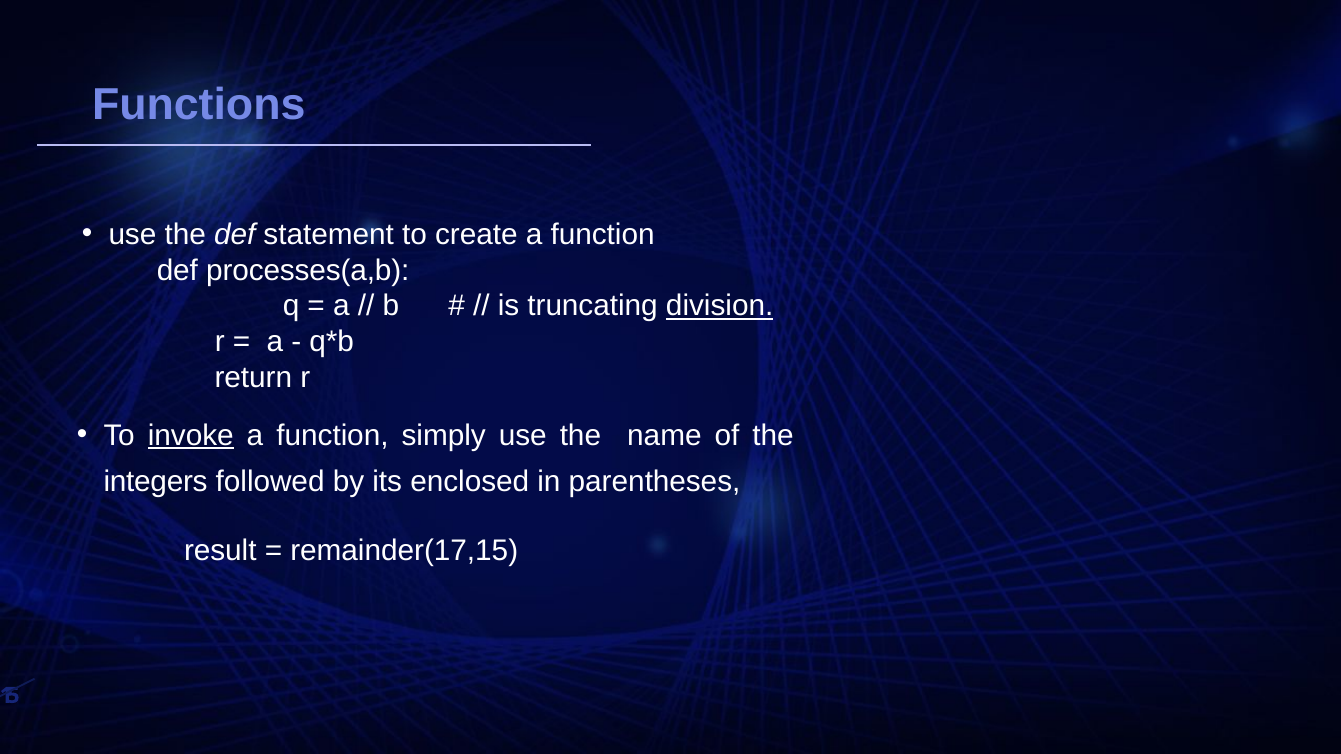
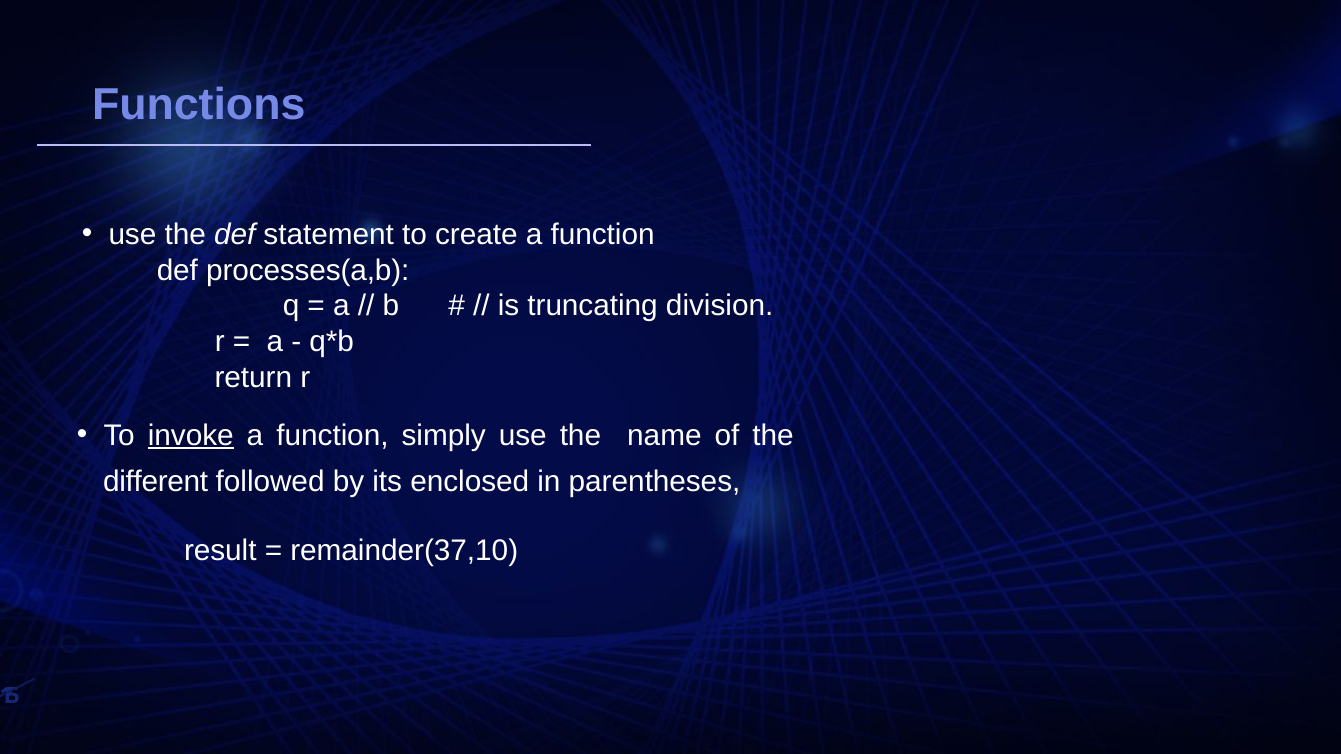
division underline: present -> none
integers: integers -> different
remainder(17,15: remainder(17,15 -> remainder(37,10
